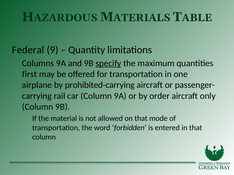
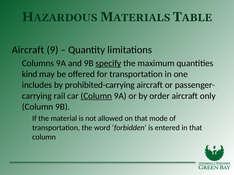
Federal at (28, 50): Federal -> Aircraft
first: first -> kind
airplane: airplane -> includes
Column at (96, 96) underline: none -> present
